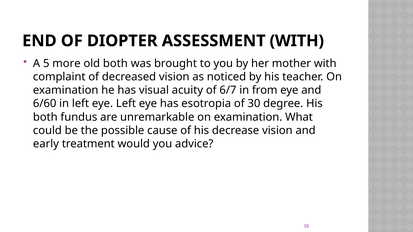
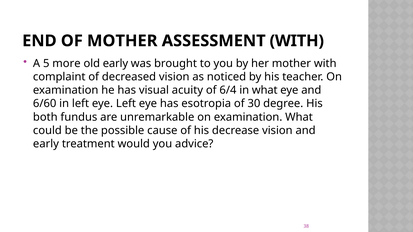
OF DIOPTER: DIOPTER -> MOTHER
old both: both -> early
6/7: 6/7 -> 6/4
in from: from -> what
